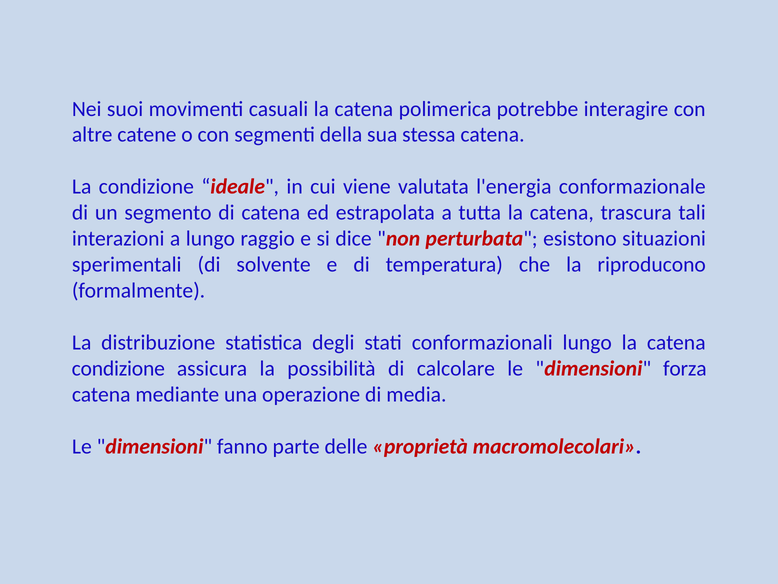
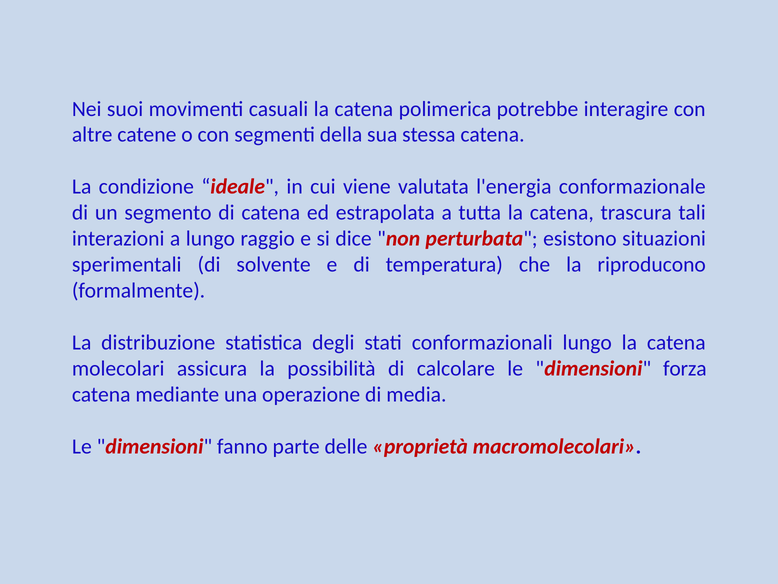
condizione at (118, 368): condizione -> molecolari
